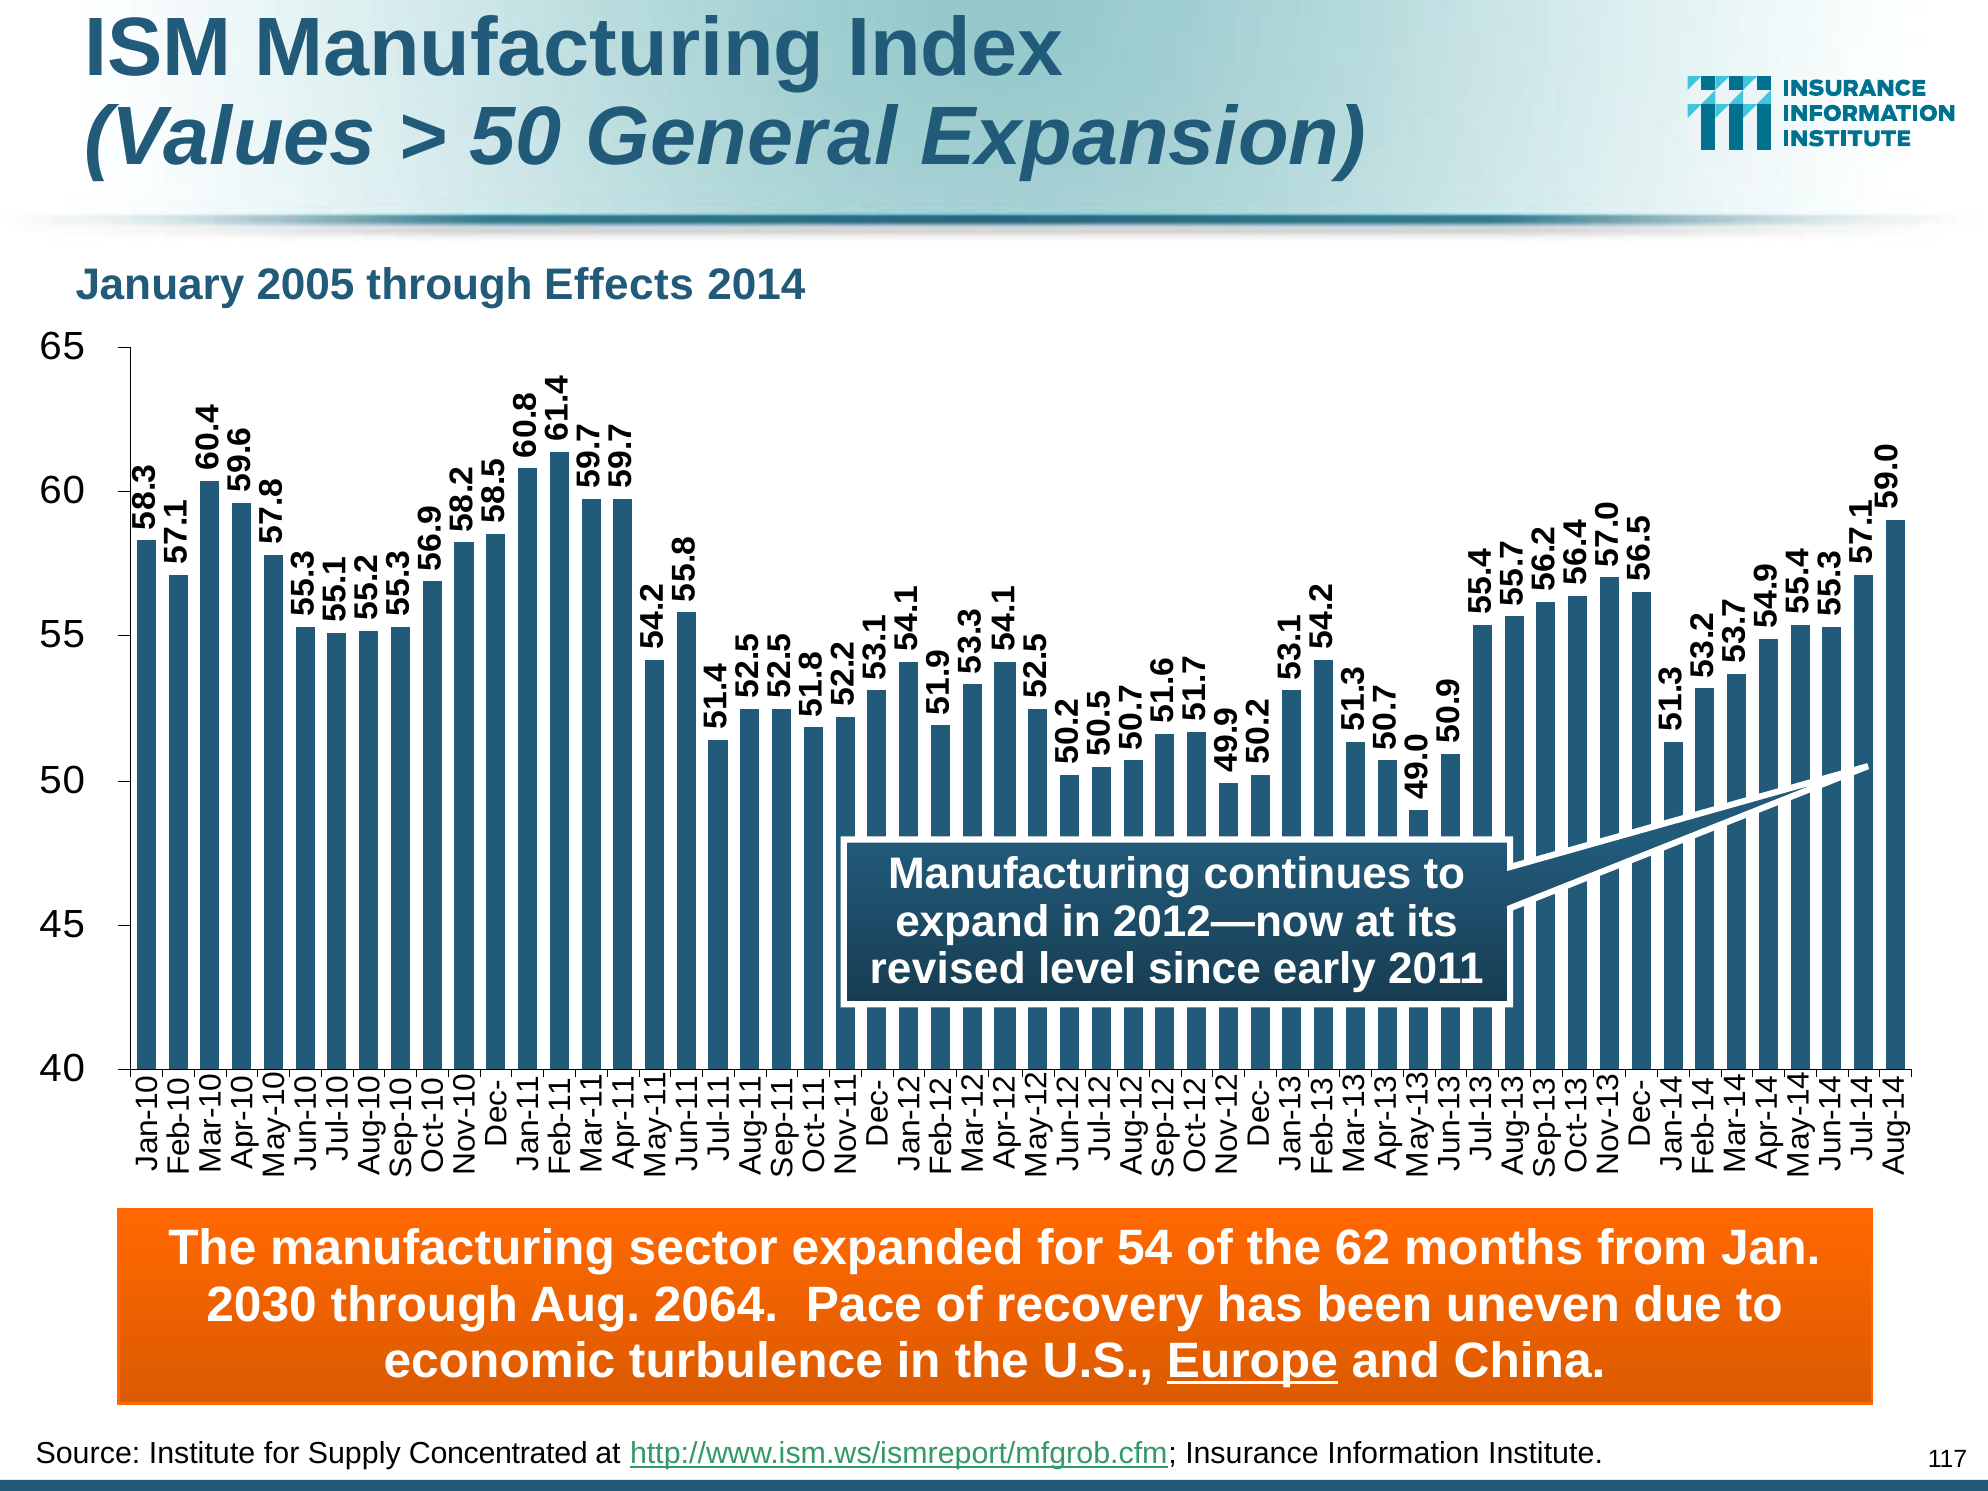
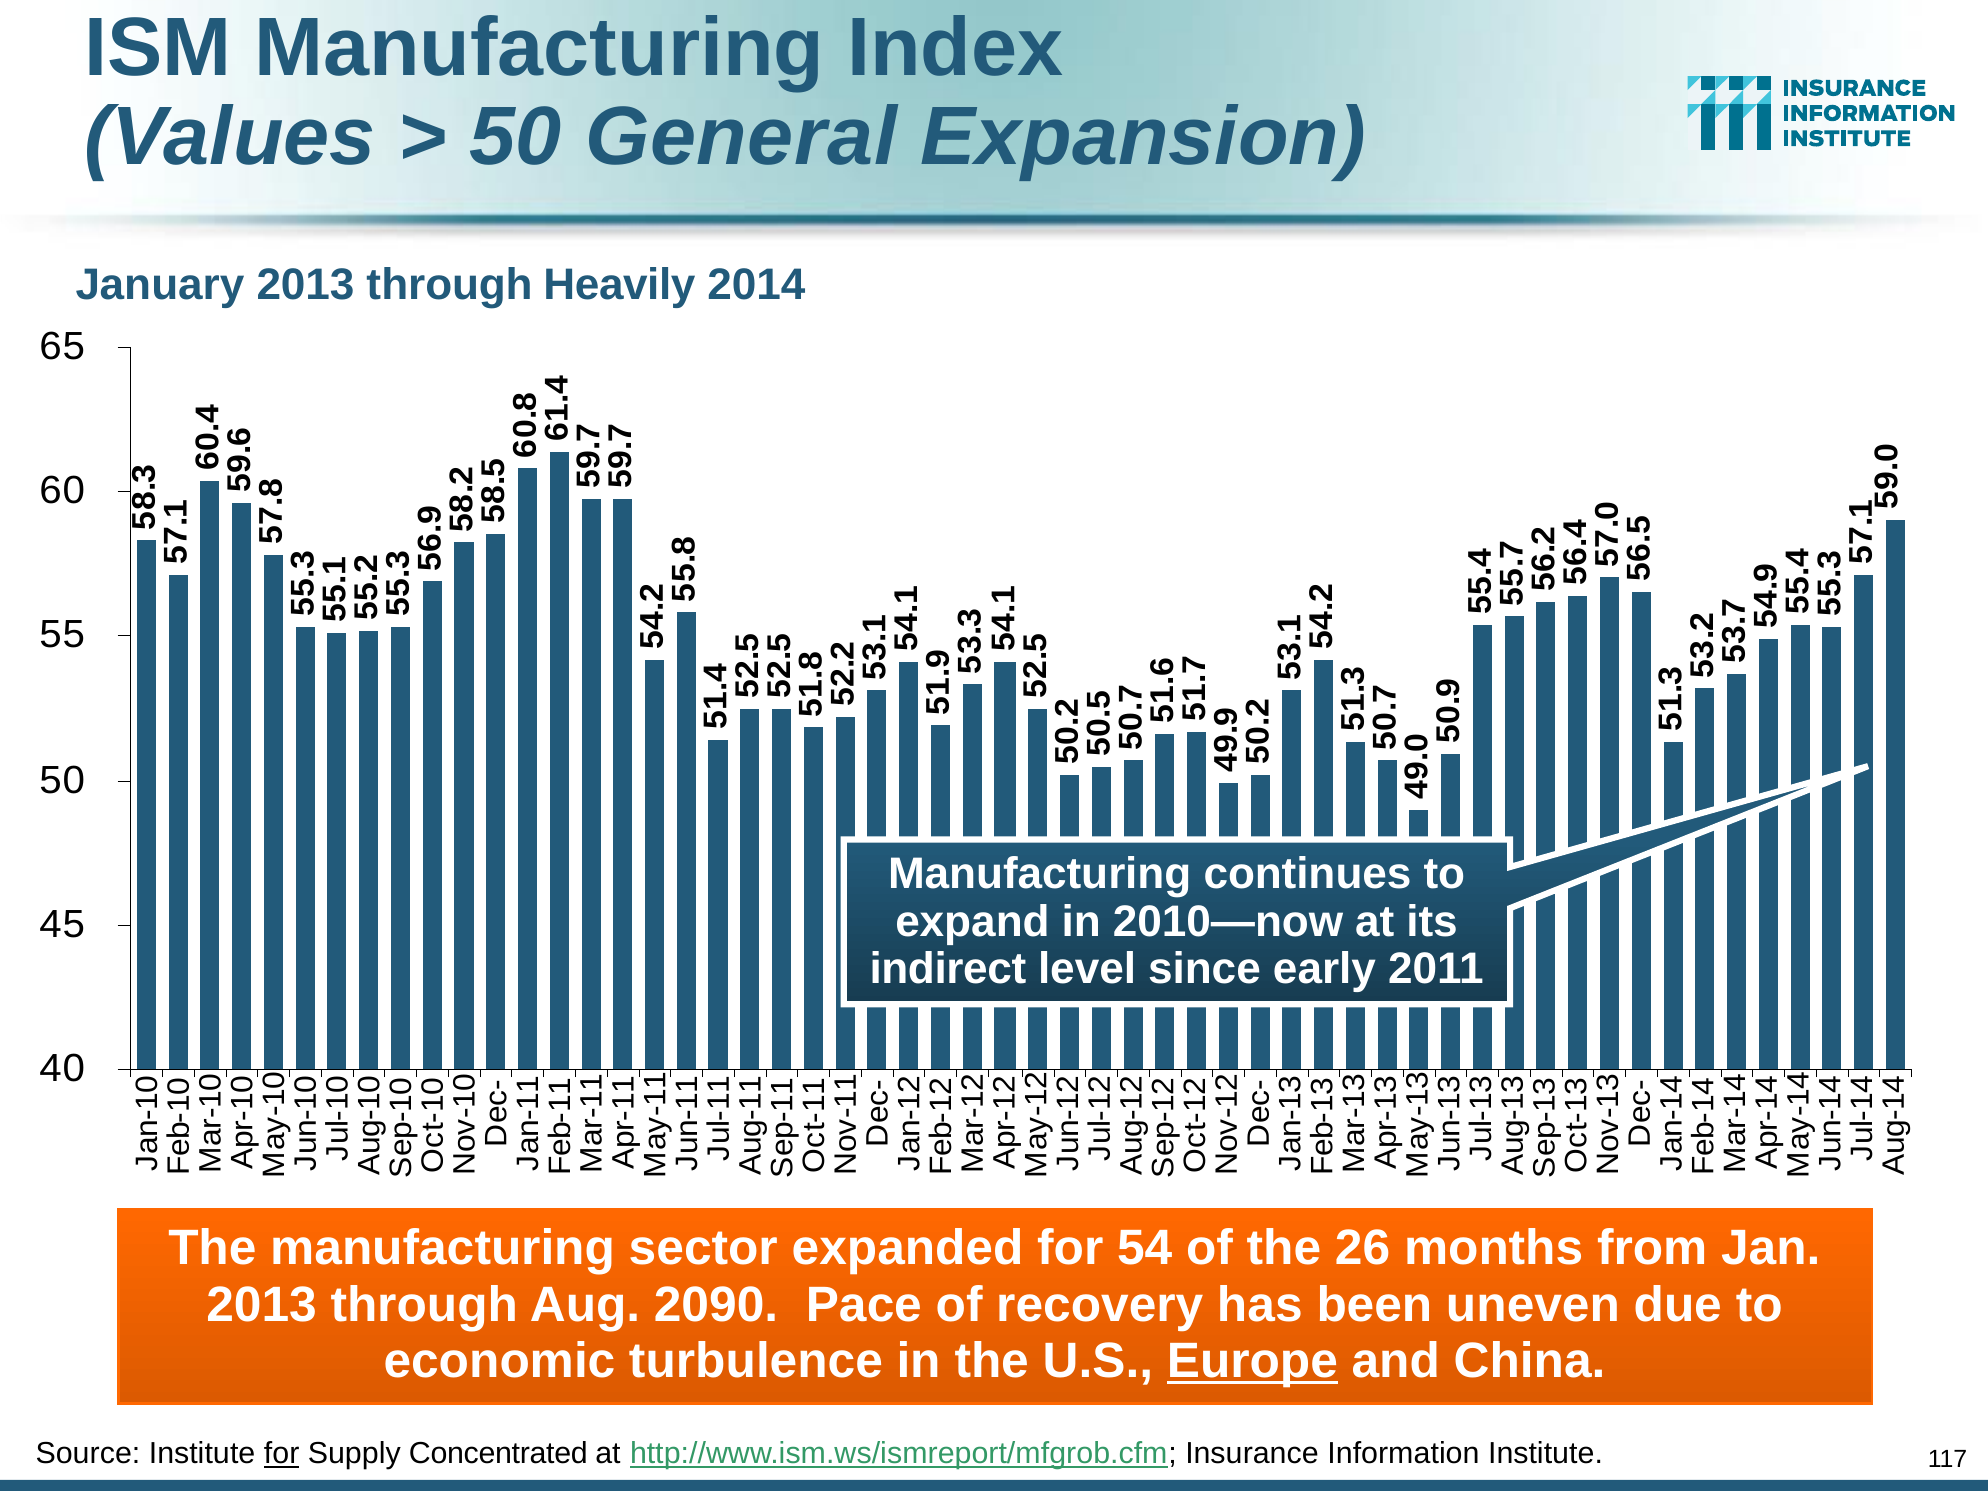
January 2005: 2005 -> 2013
Effects: Effects -> Heavily
2012—now: 2012—now -> 2010—now
revised: revised -> indirect
62: 62 -> 26
2030 at (262, 1305): 2030 -> 2013
2064: 2064 -> 2090
for at (282, 1454) underline: none -> present
